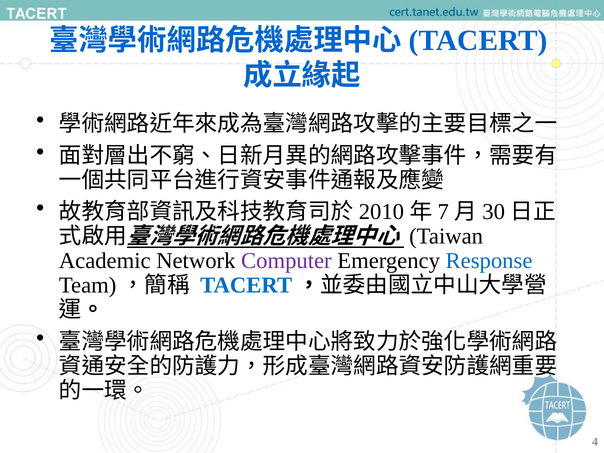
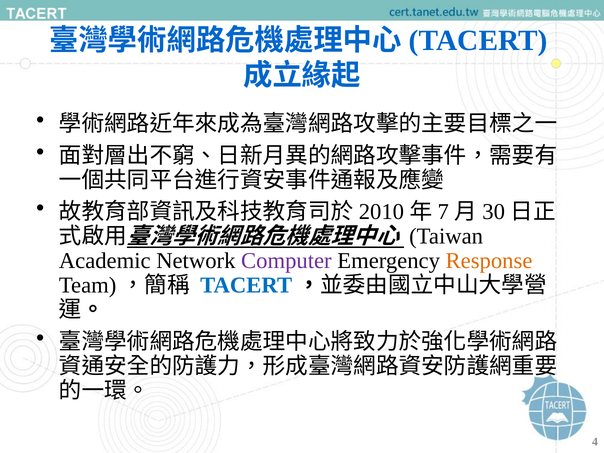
Response colour: blue -> orange
